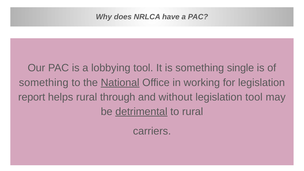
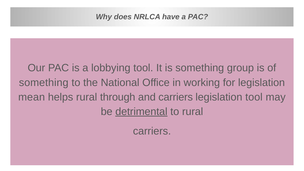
single: single -> group
National underline: present -> none
report: report -> mean
and without: without -> carriers
